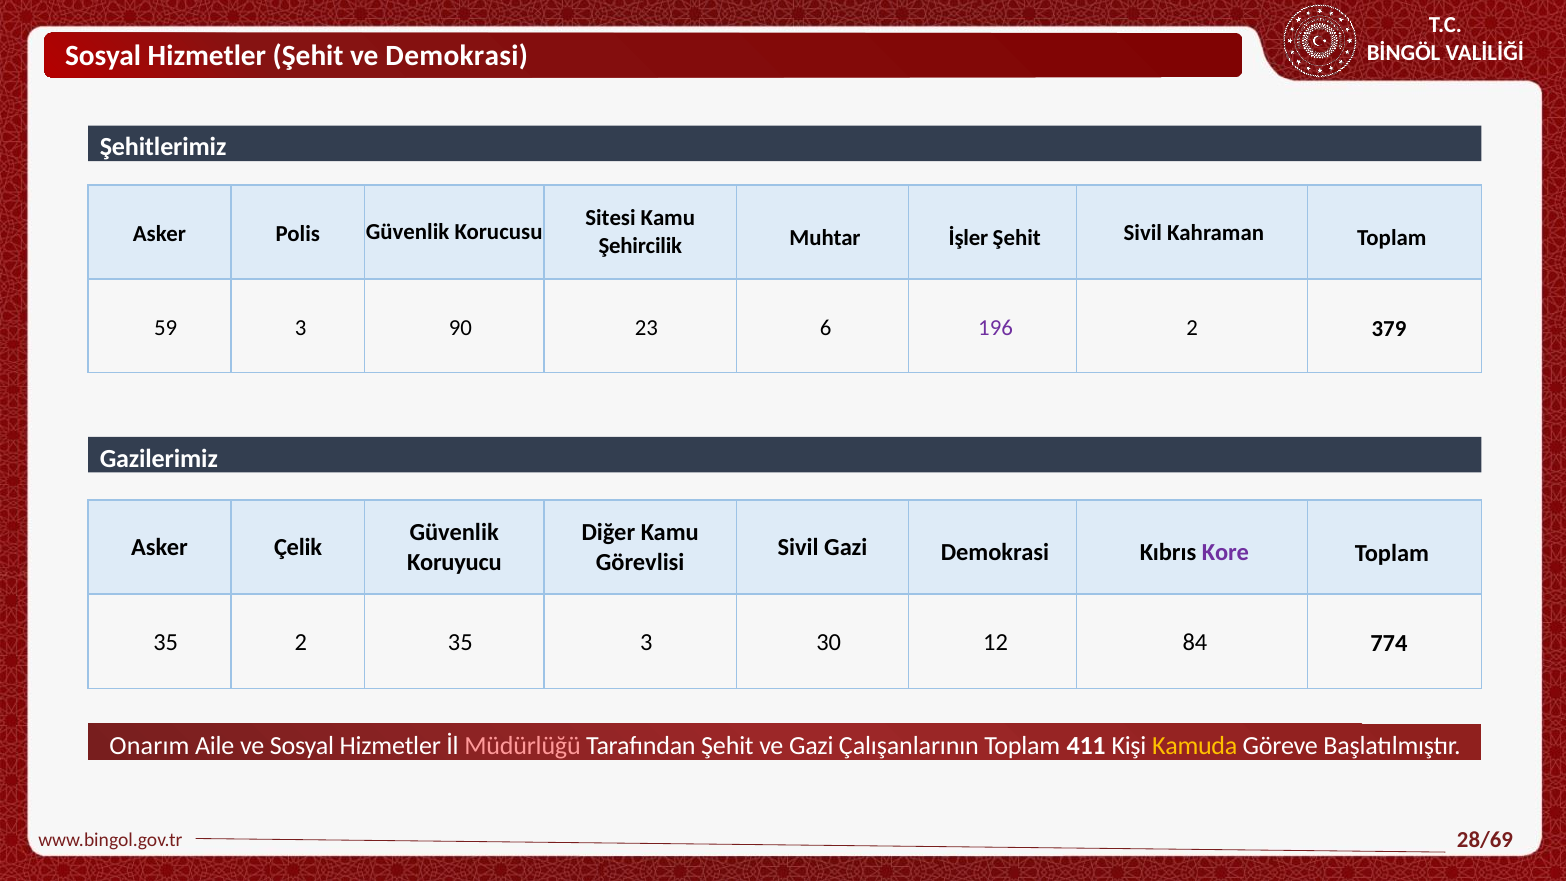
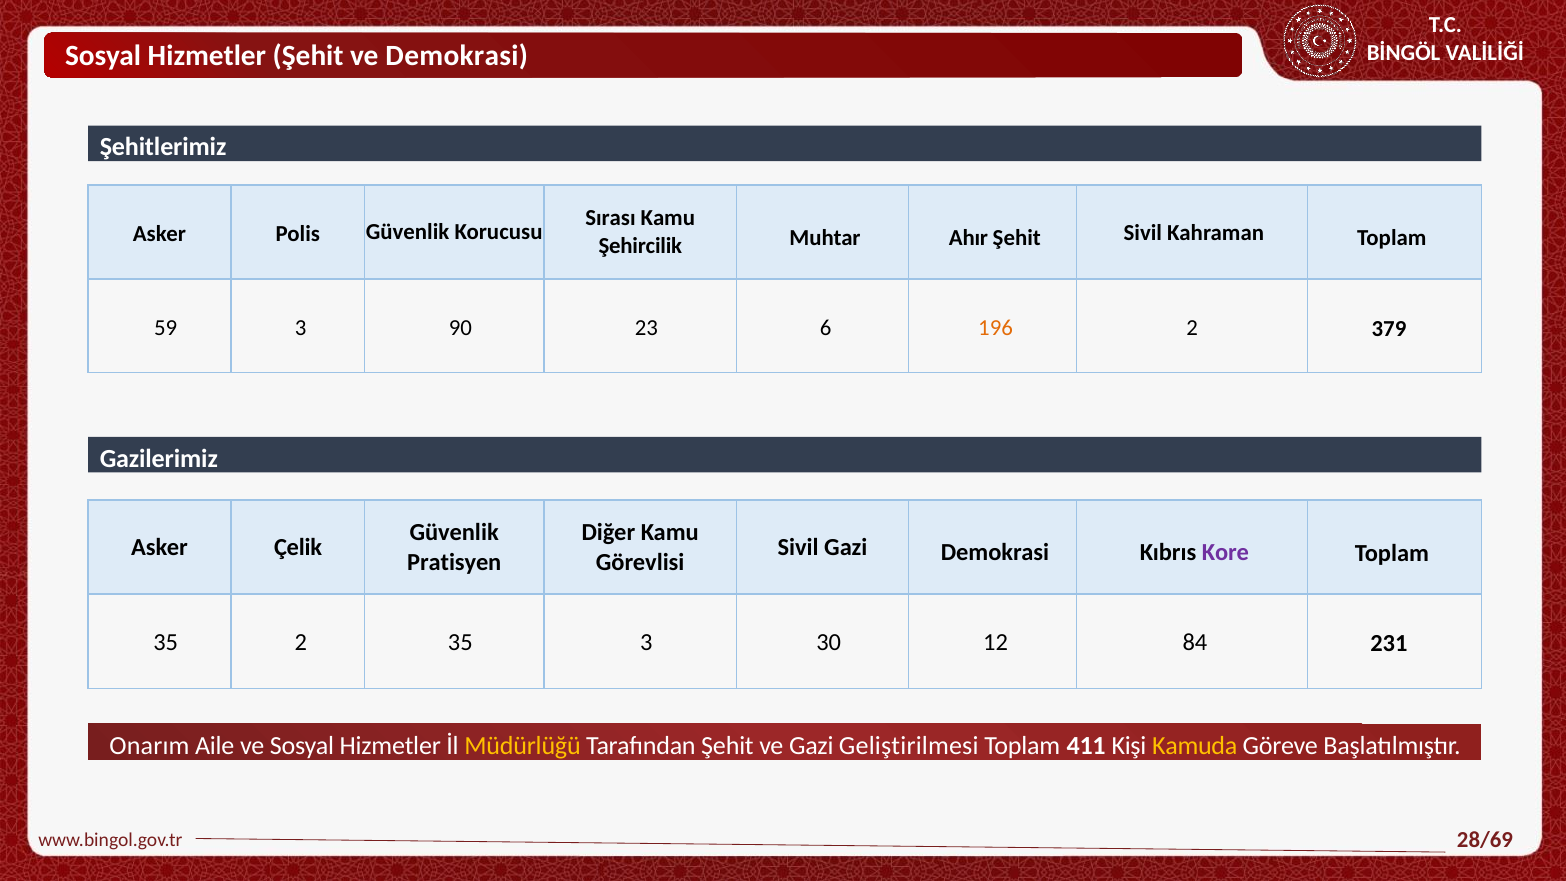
Sitesi: Sitesi -> Sırası
İşler: İşler -> Ahır
196 colour: purple -> orange
Koruyucu: Koruyucu -> Pratisyen
774: 774 -> 231
Müdürlüğü colour: pink -> yellow
Çalışanlarının: Çalışanlarının -> Geliştirilmesi
